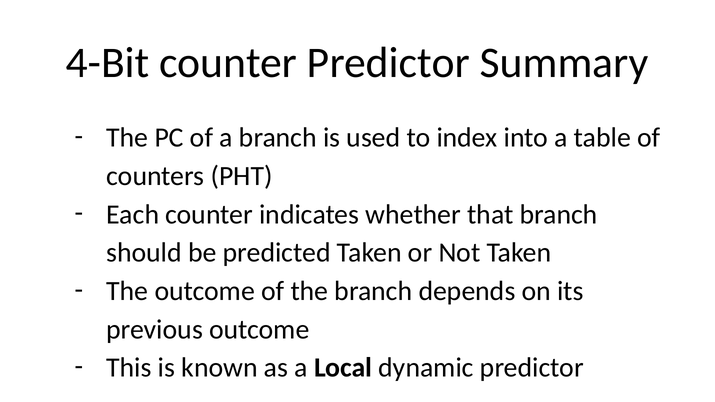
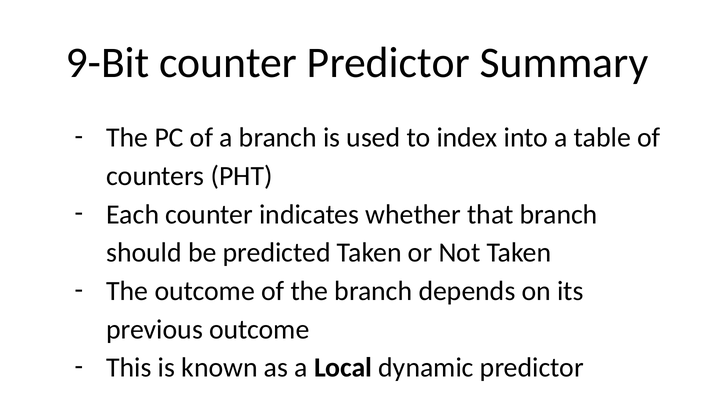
4-Bit: 4-Bit -> 9-Bit
